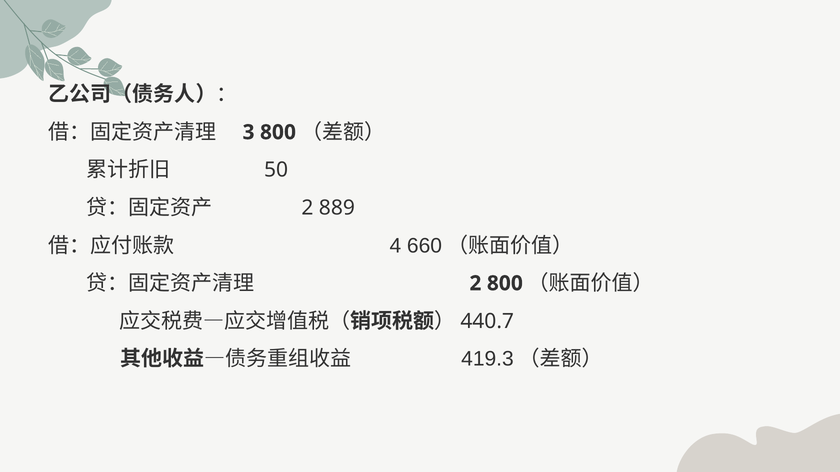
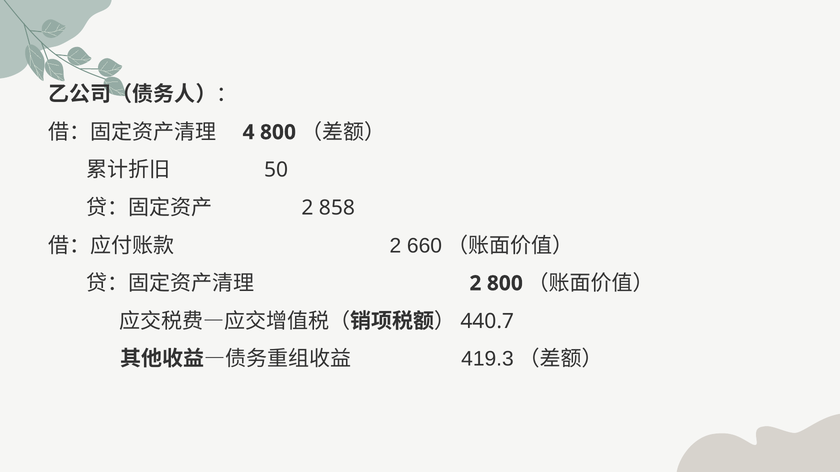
3: 3 -> 4
889: 889 -> 858
4 at (395, 246): 4 -> 2
